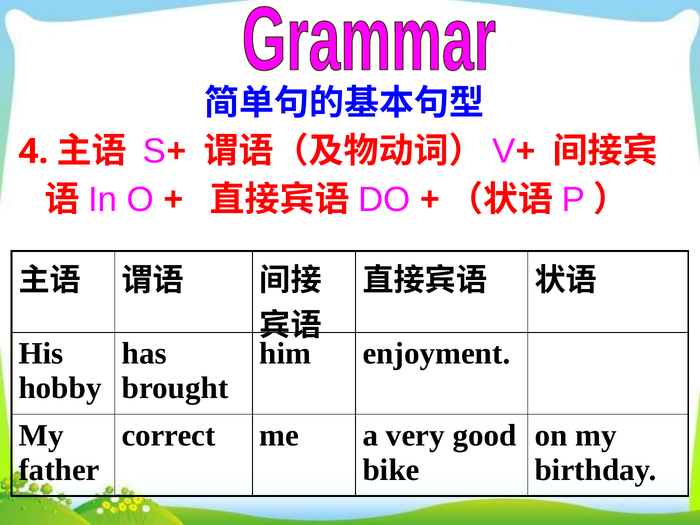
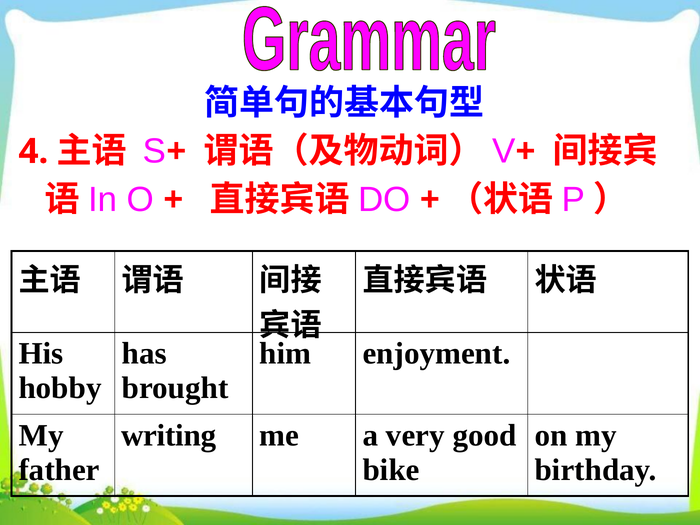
correct: correct -> writing
